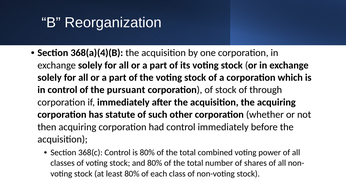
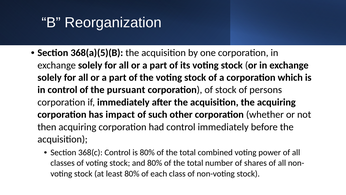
368(a)(4)(B: 368(a)(4)(B -> 368(a)(5)(B
through: through -> persons
statute: statute -> impact
